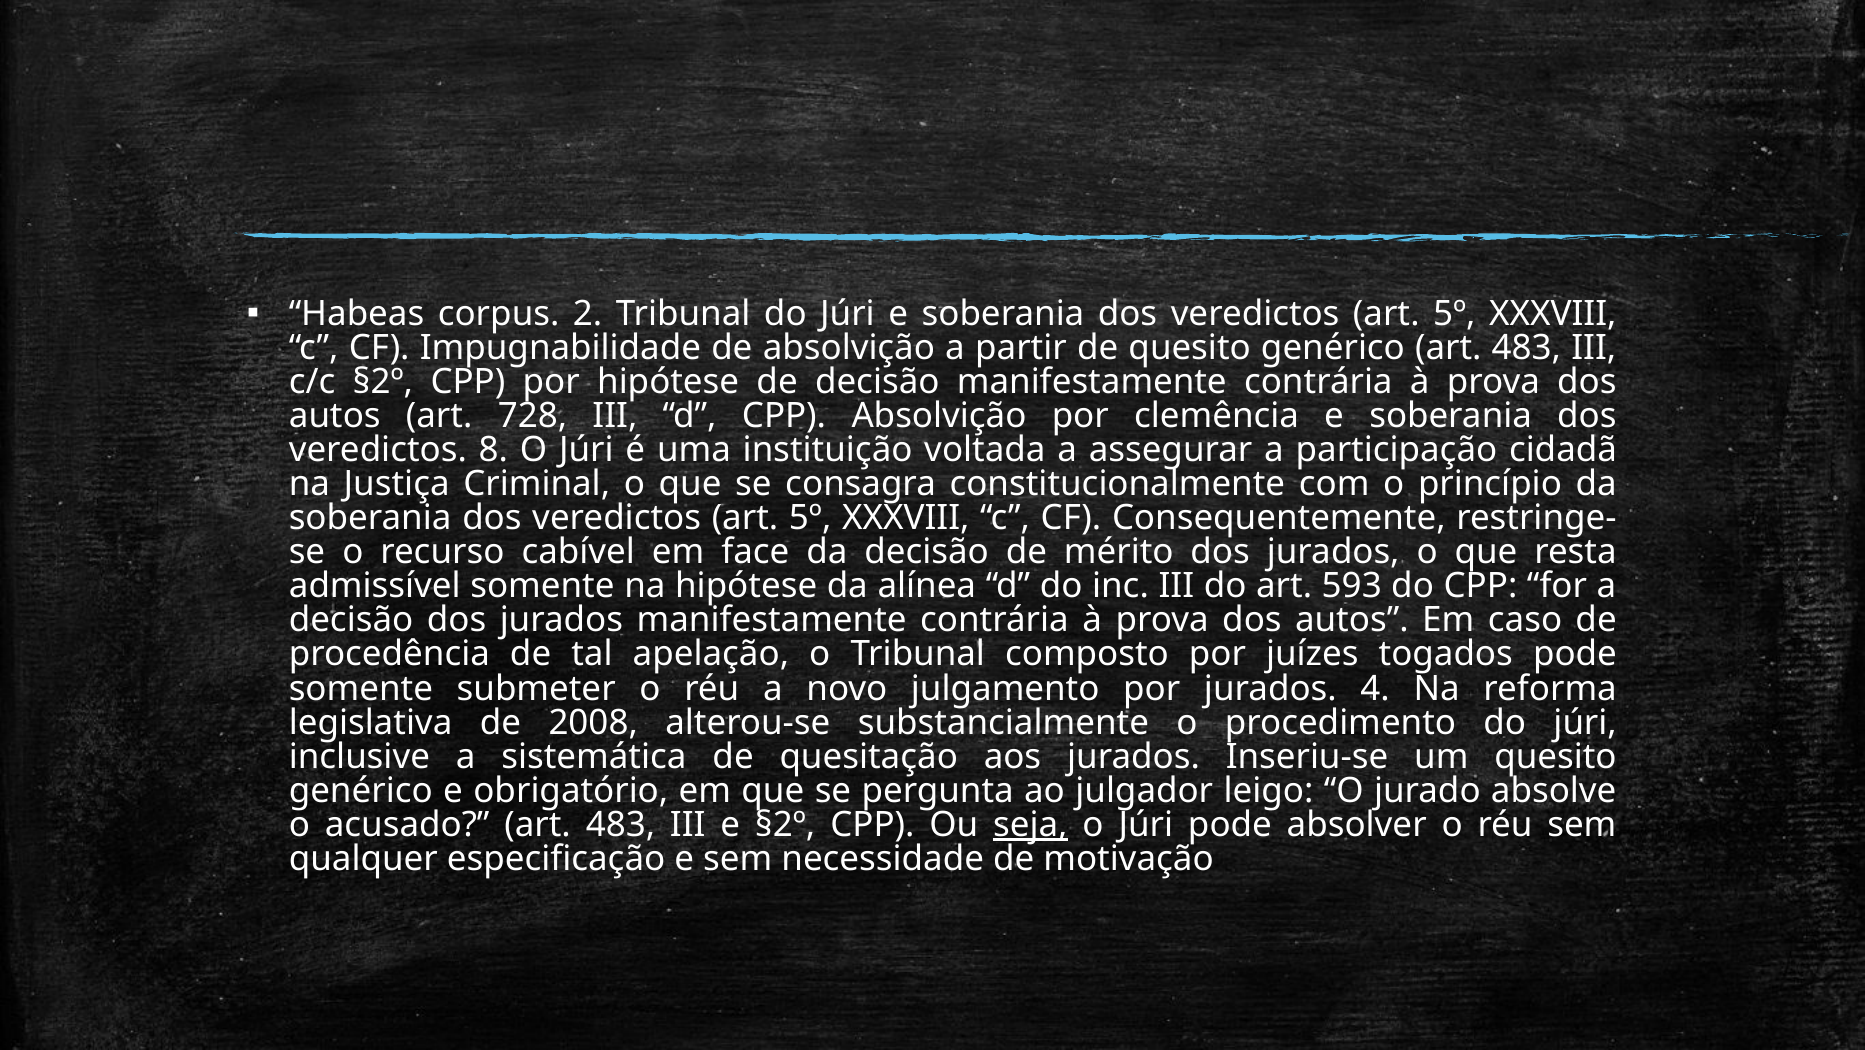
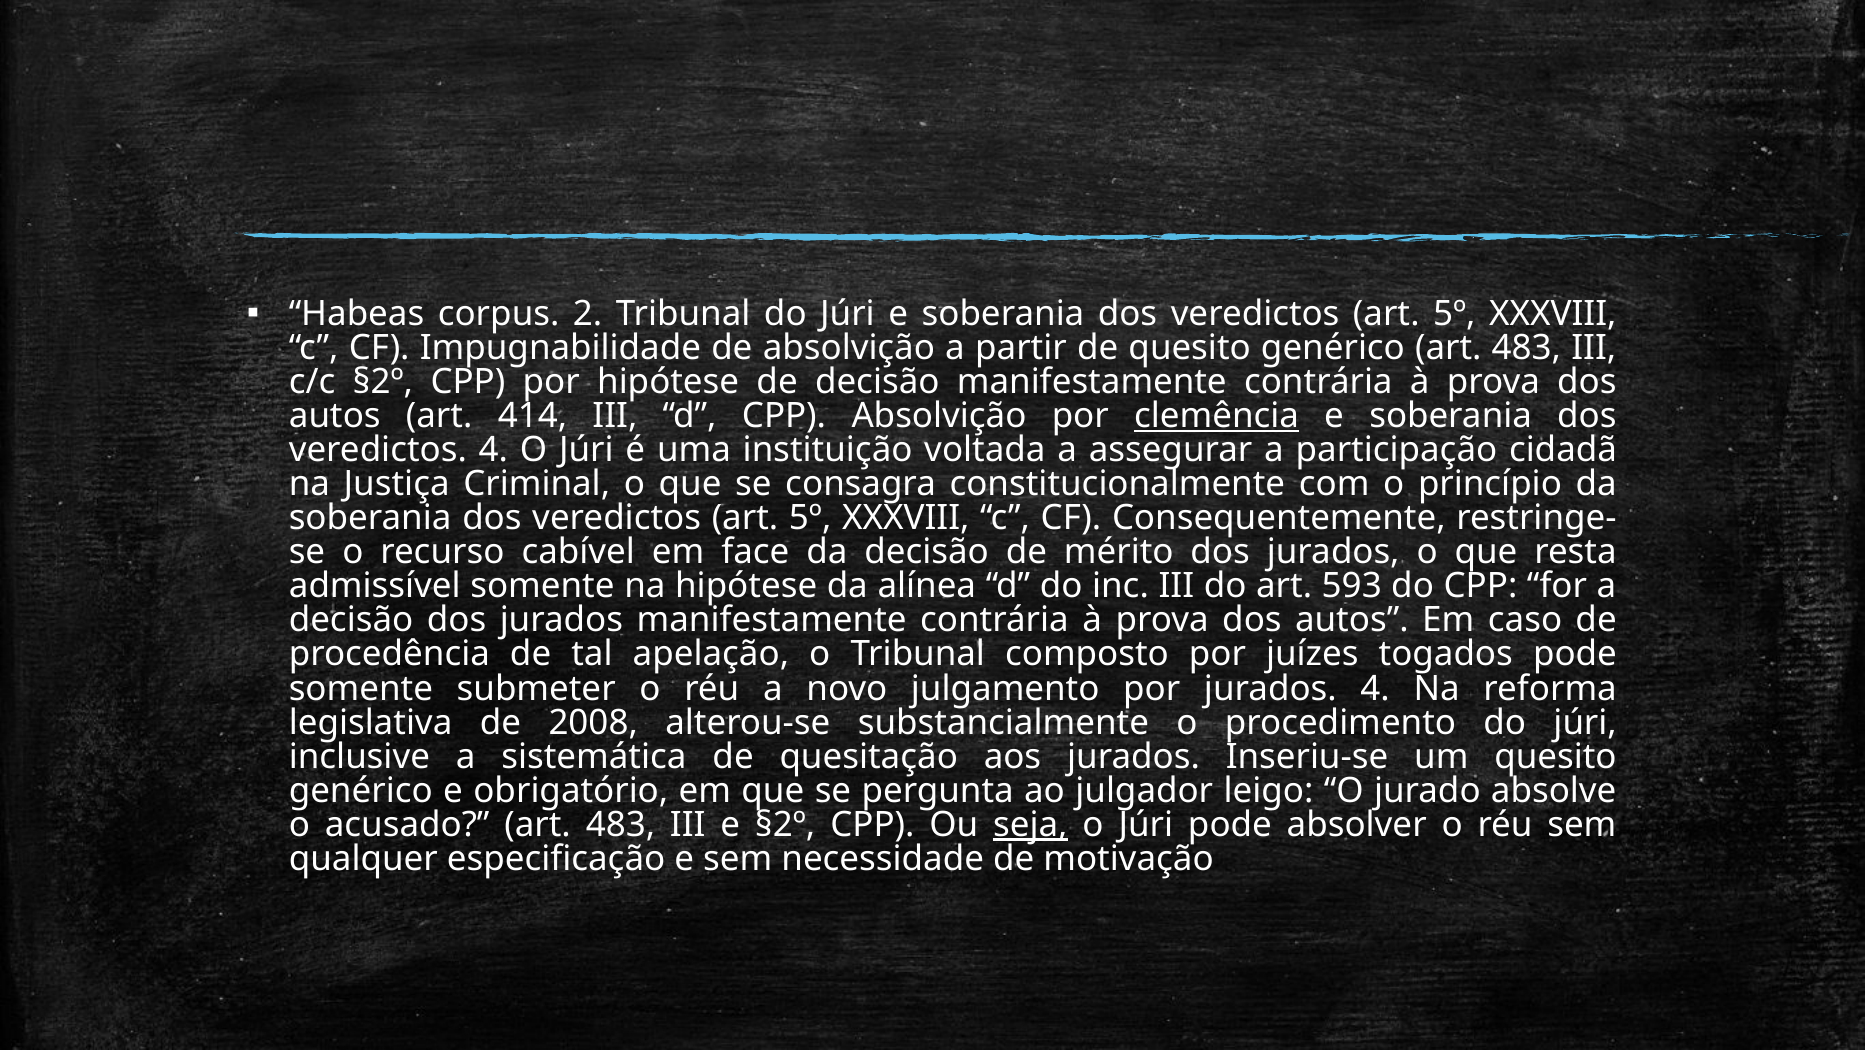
728: 728 -> 414
clemência underline: none -> present
veredictos 8: 8 -> 4
